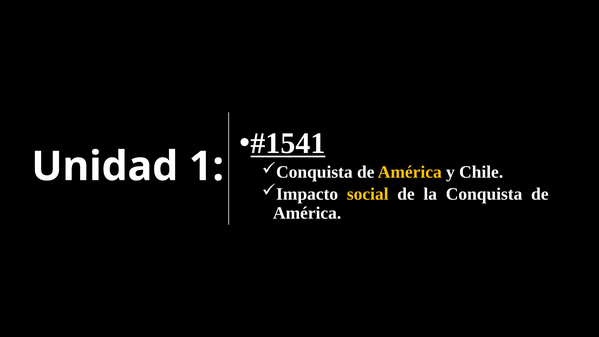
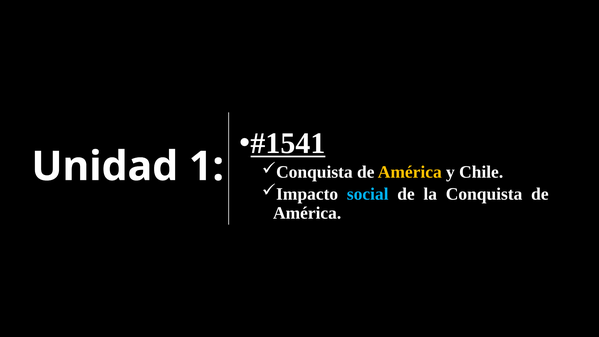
social colour: yellow -> light blue
